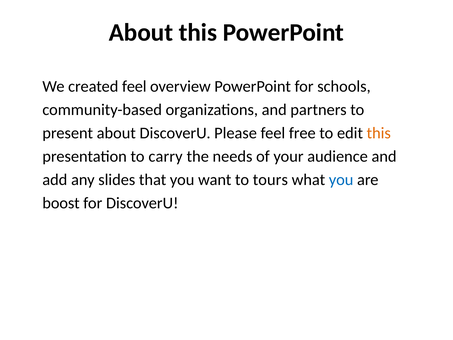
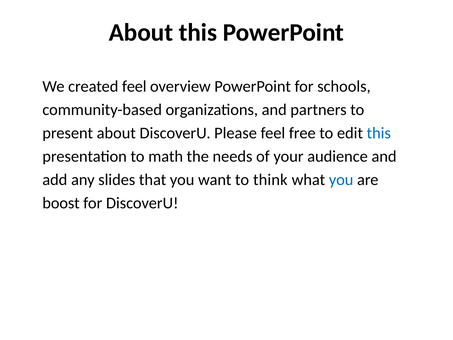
this at (379, 133) colour: orange -> blue
carry: carry -> math
tours: tours -> think
